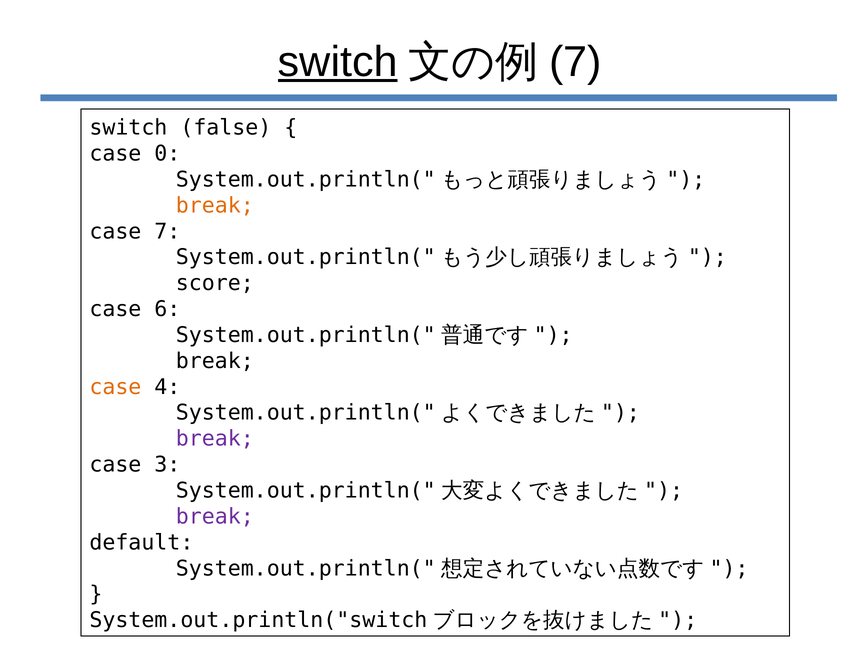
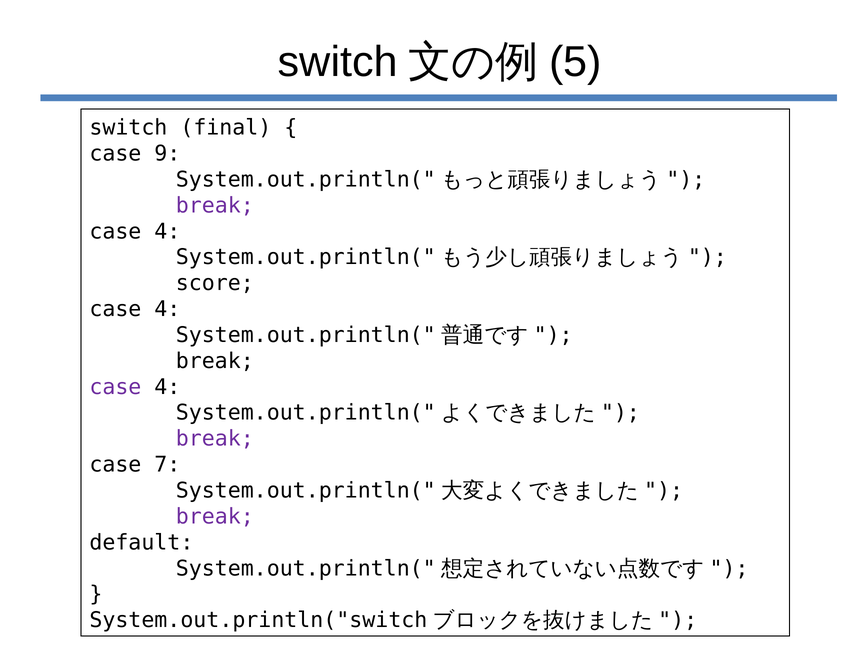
switch at (338, 62) underline: present -> none
7 at (575, 62): 7 -> 5
false: false -> final
0: 0 -> 9
break at (215, 206) colour: orange -> purple
7 at (167, 231): 7 -> 4
6 at (167, 309): 6 -> 4
case at (115, 387) colour: orange -> purple
3: 3 -> 7
